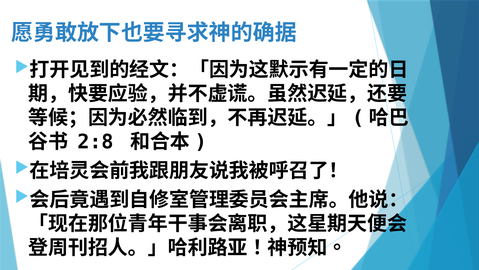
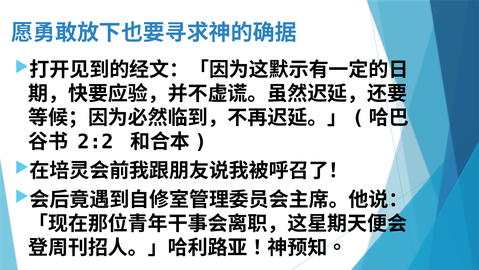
2:8: 2:8 -> 2:2
